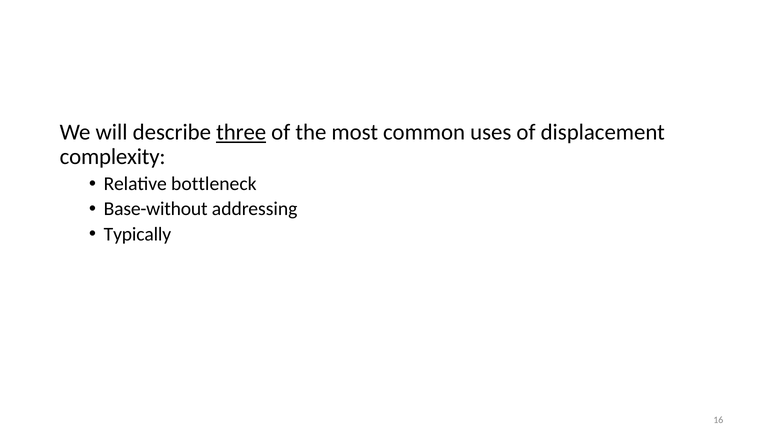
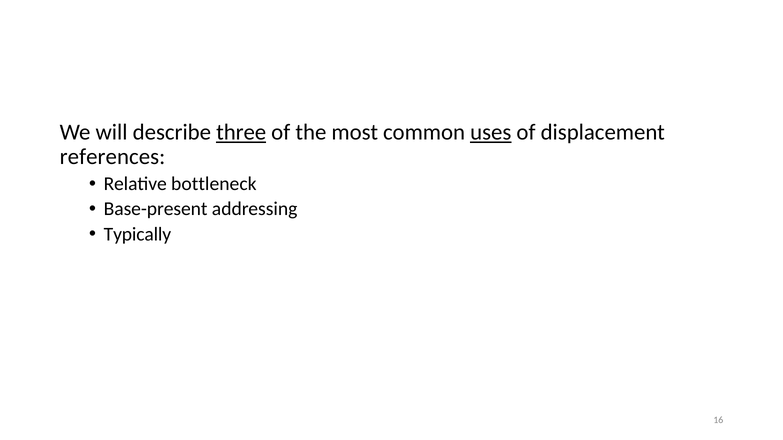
uses underline: none -> present
complexity: complexity -> references
Base-without: Base-without -> Base-present
